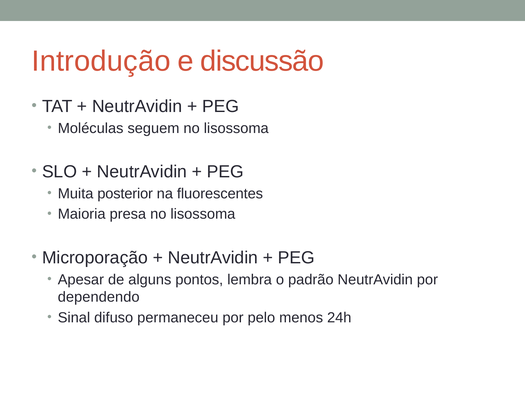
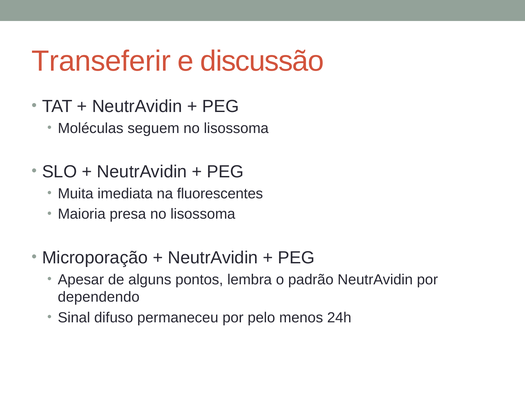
Introdução: Introdução -> Transeferir
posterior: posterior -> imediata
